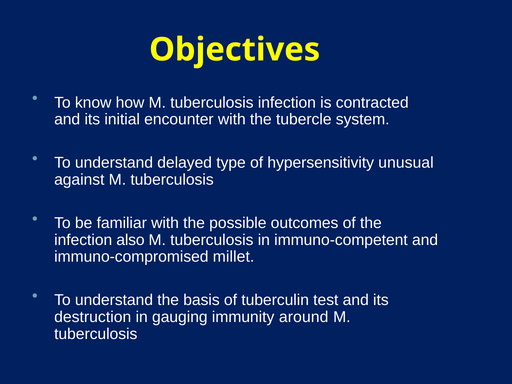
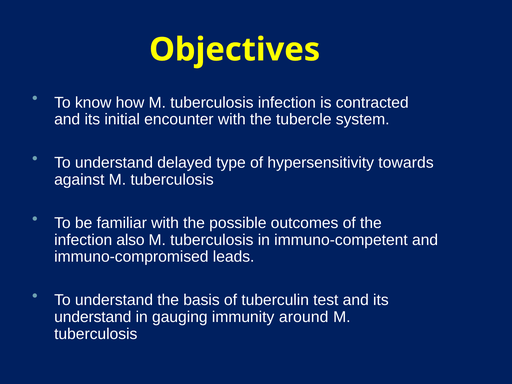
unusual: unusual -> towards
millet: millet -> leads
destruction at (93, 317): destruction -> understand
